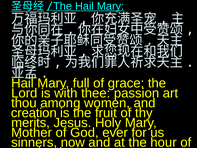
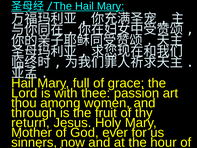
creation: creation -> through
merits: merits -> return
